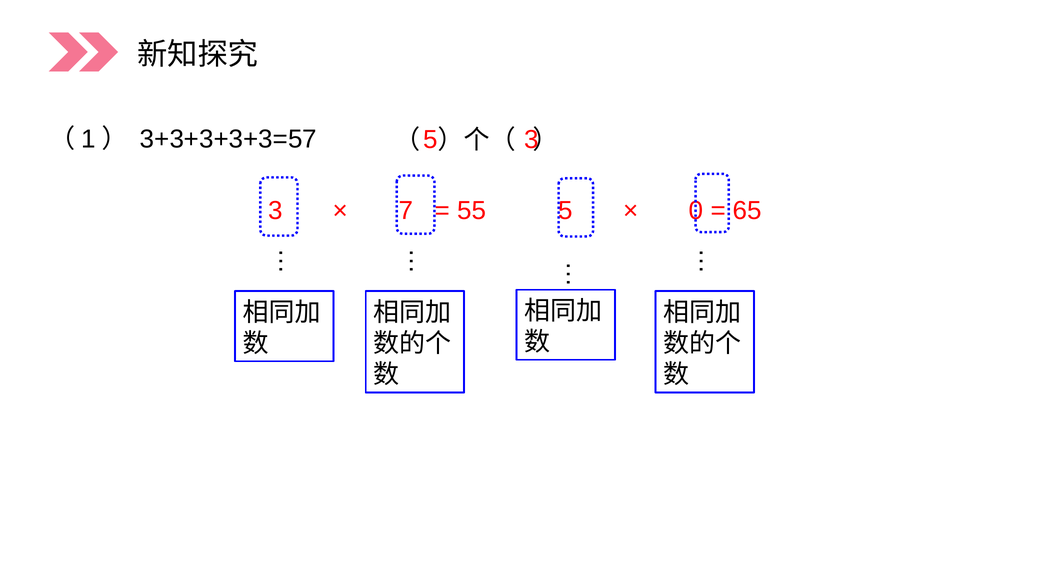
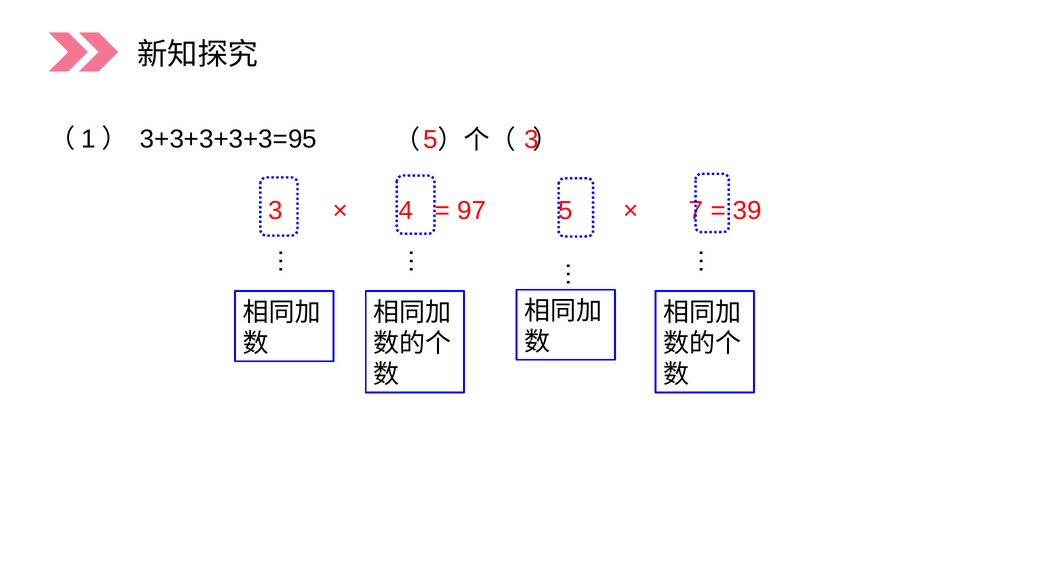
3+3+3+3+3=57: 3+3+3+3+3=57 -> 3+3+3+3+3=95
7: 7 -> 4
55: 55 -> 97
0: 0 -> 7
65: 65 -> 39
